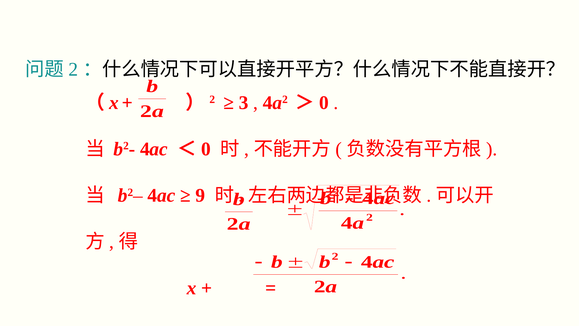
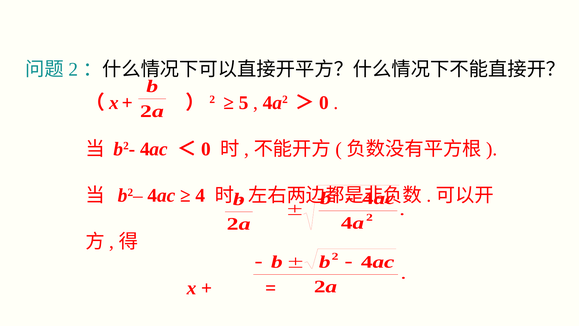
3: 3 -> 5
9 at (200, 195): 9 -> 4
